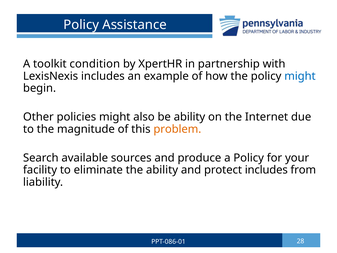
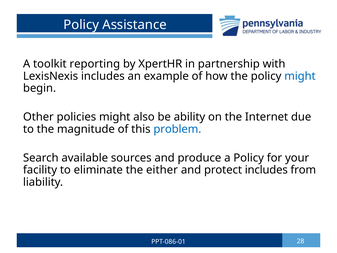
condition: condition -> reporting
problem colour: orange -> blue
the ability: ability -> either
